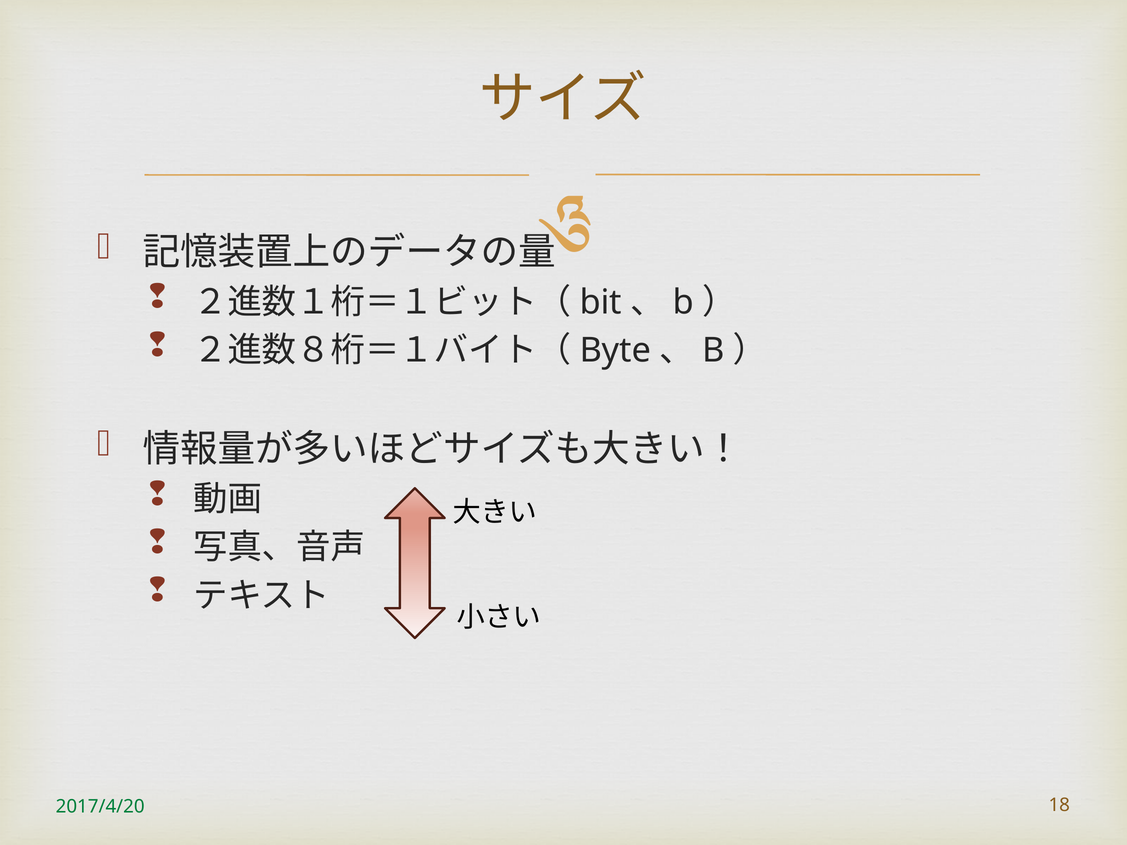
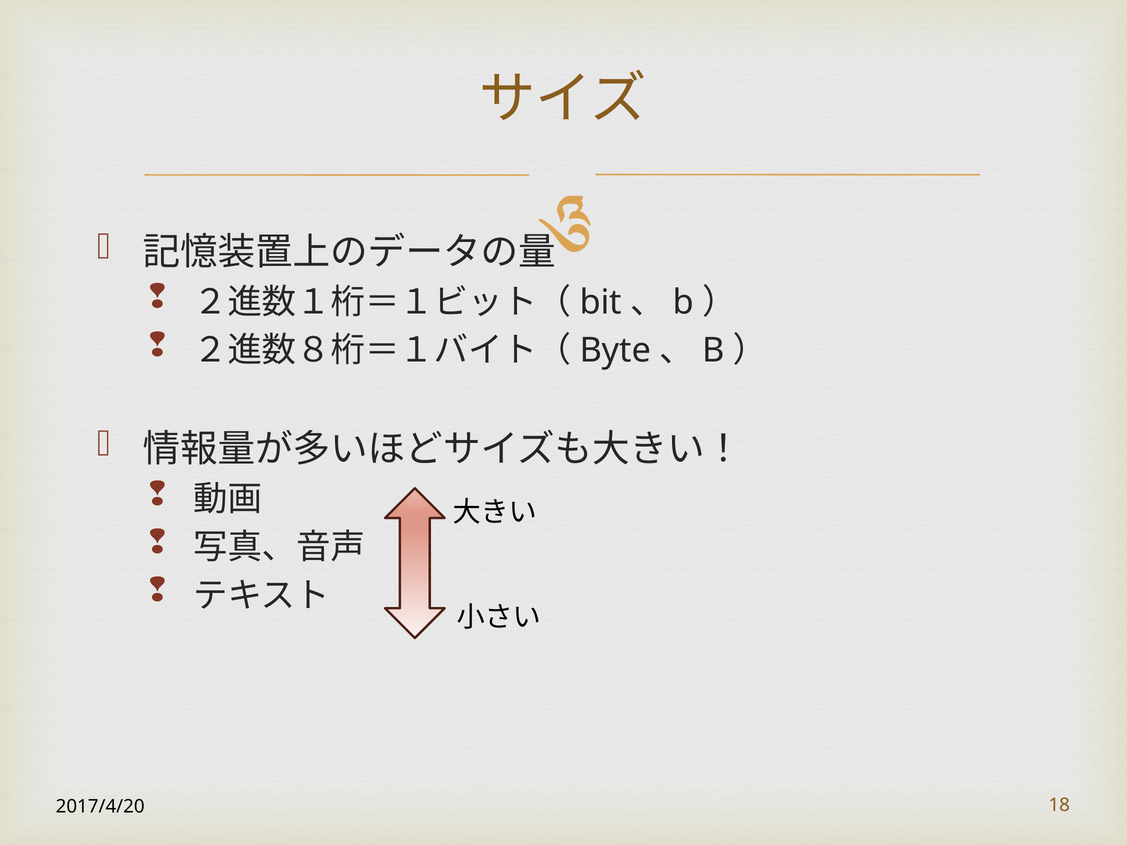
2017/4/20 colour: green -> black
